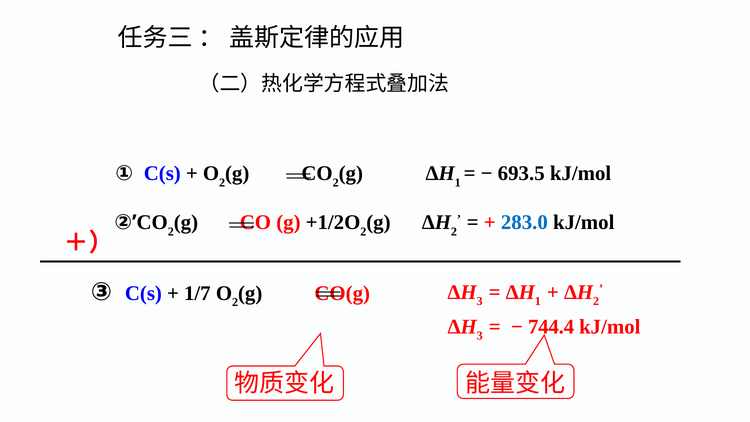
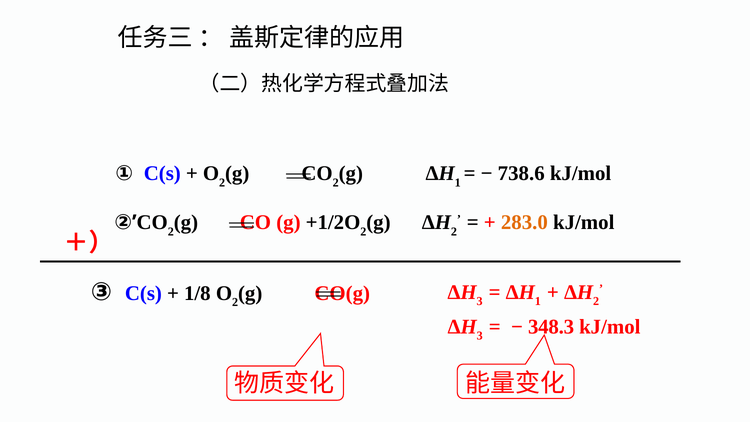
693.5: 693.5 -> 738.6
283.0 colour: blue -> orange
1/7: 1/7 -> 1/8
744.4: 744.4 -> 348.3
